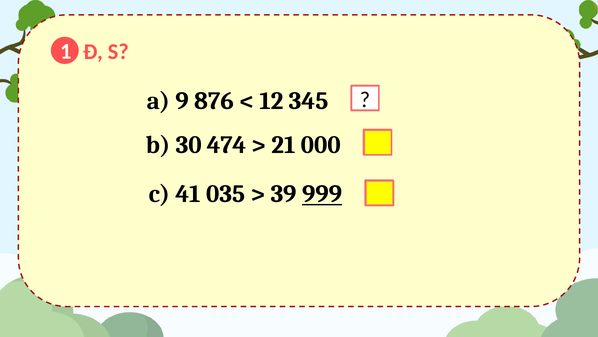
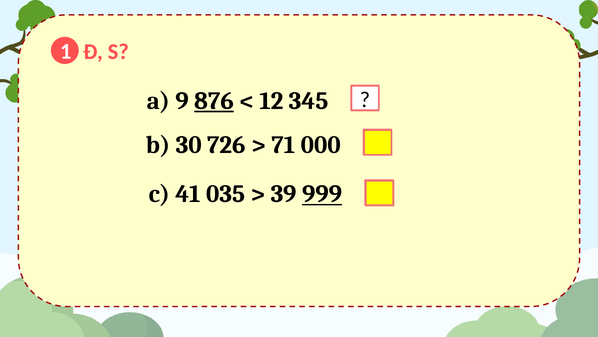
876 underline: none -> present
474: 474 -> 726
21: 21 -> 71
